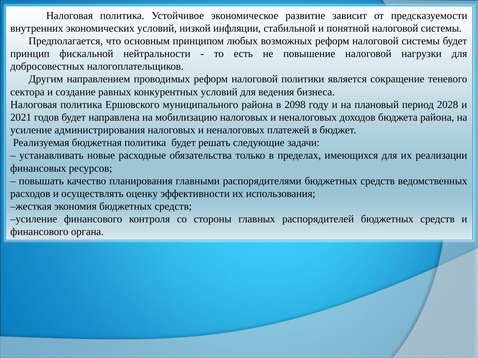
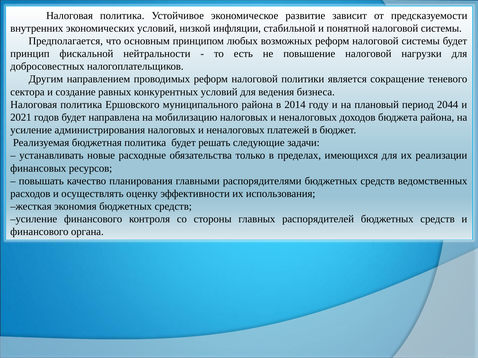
2098: 2098 -> 2014
2028: 2028 -> 2044
